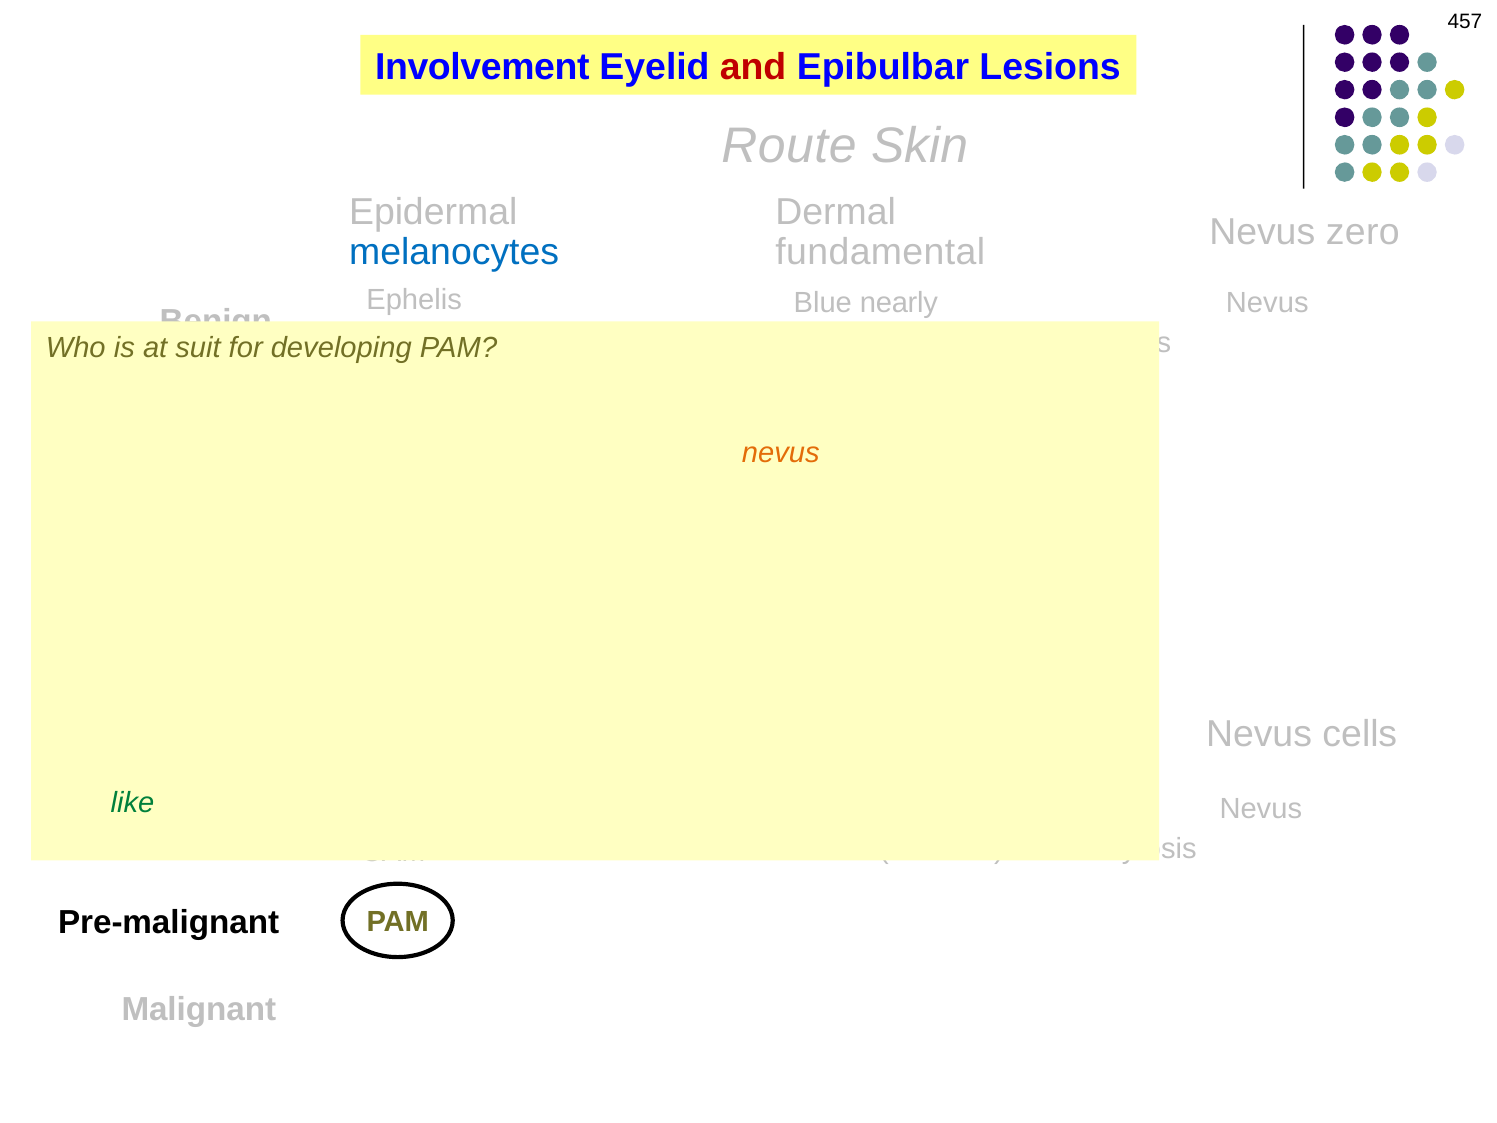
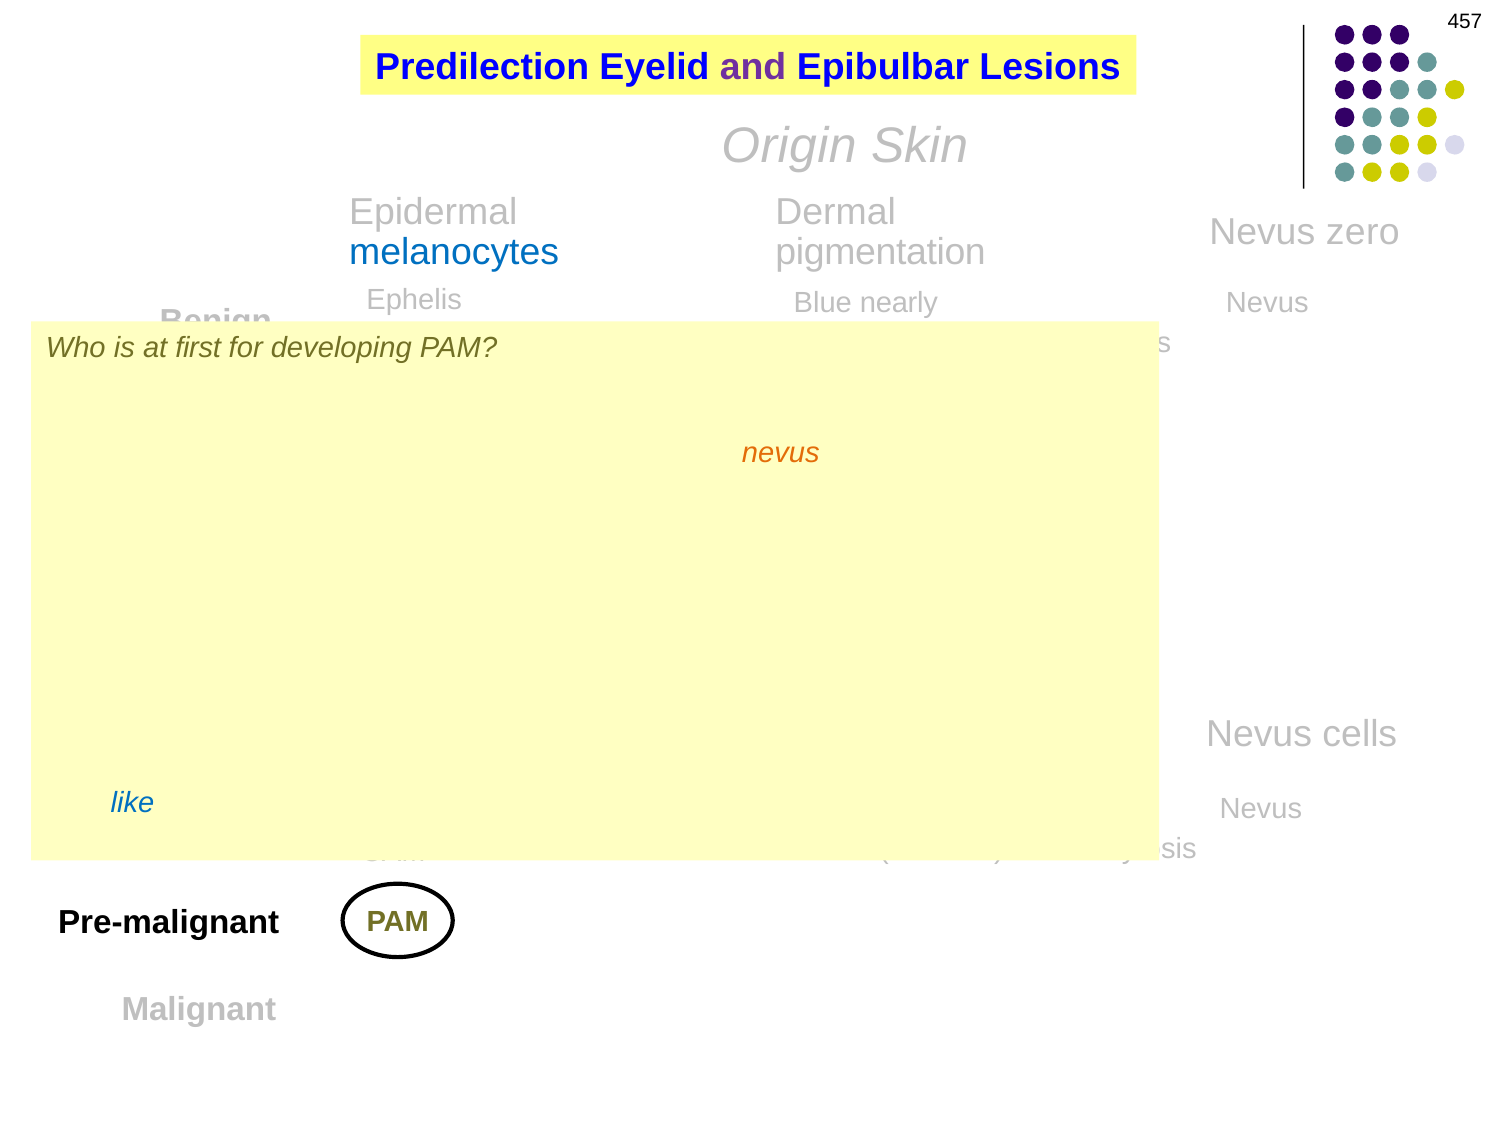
Involvement: Involvement -> Predilection
and at (753, 67) colour: red -> purple
Route: Route -> Origin
fundamental: fundamental -> pigmentation
suit: suit -> first
like at (132, 803) colour: green -> blue
